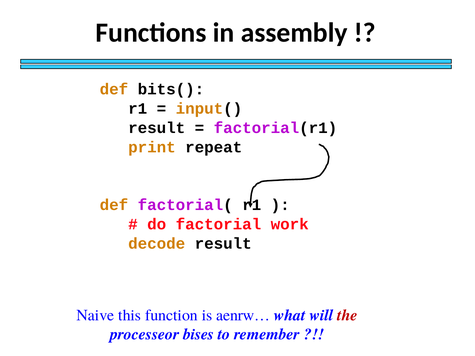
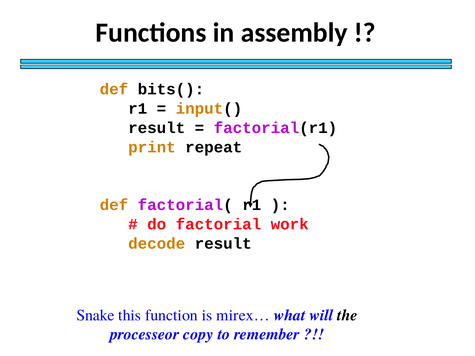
Naive: Naive -> Snake
aenrw…: aenrw… -> mirex…
the colour: red -> black
bises: bises -> copy
